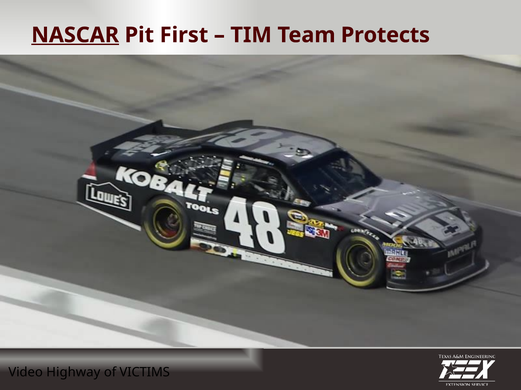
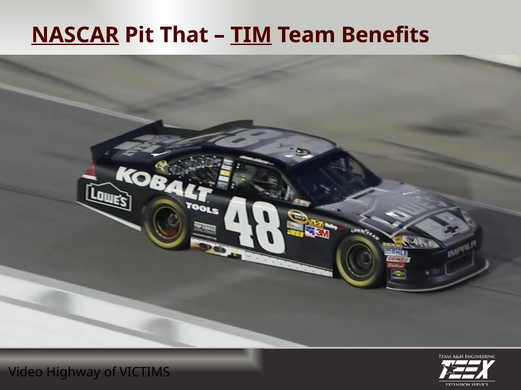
First: First -> That
TIM underline: none -> present
Protects: Protects -> Benefits
